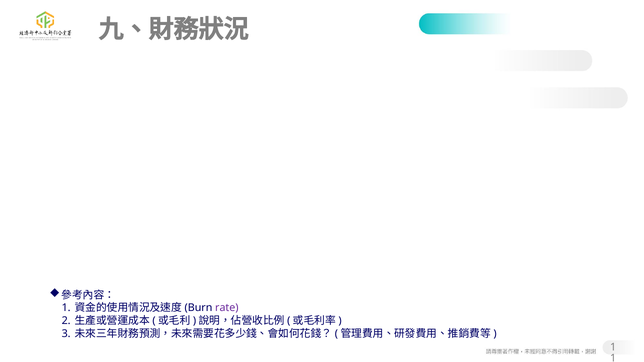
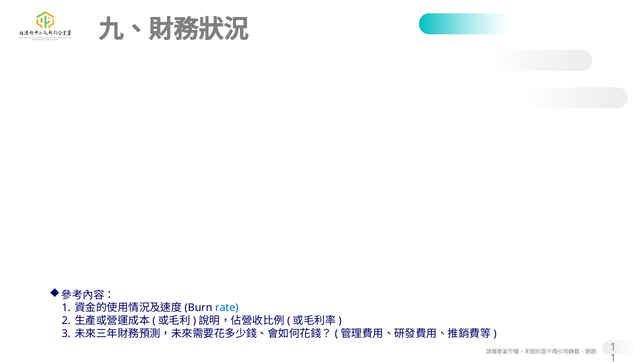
rate colour: purple -> blue
